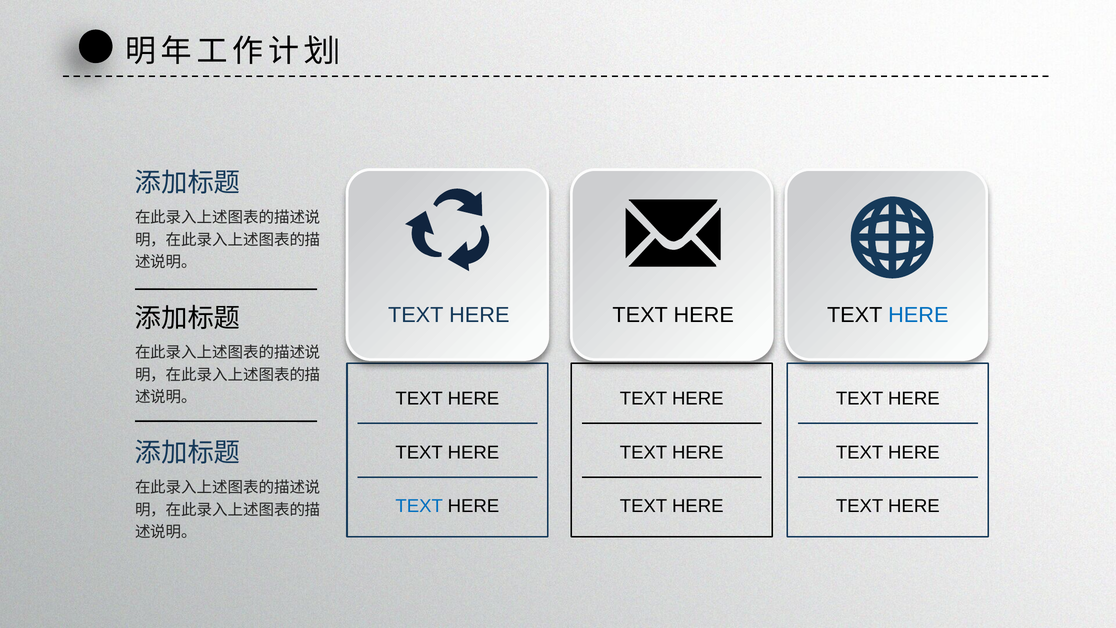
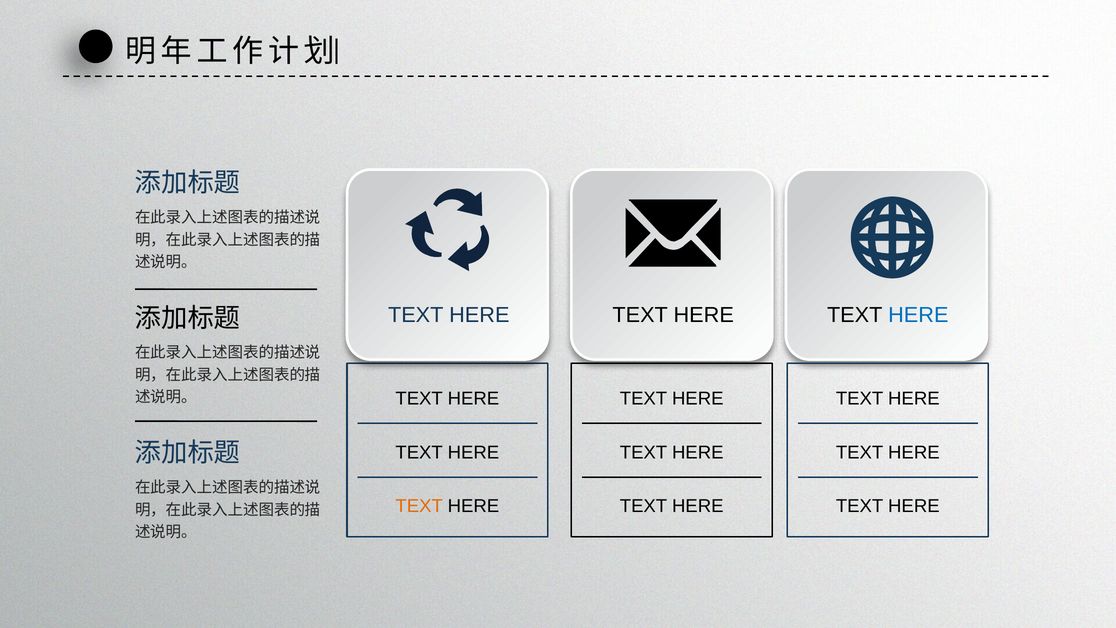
TEXT at (419, 506) colour: blue -> orange
